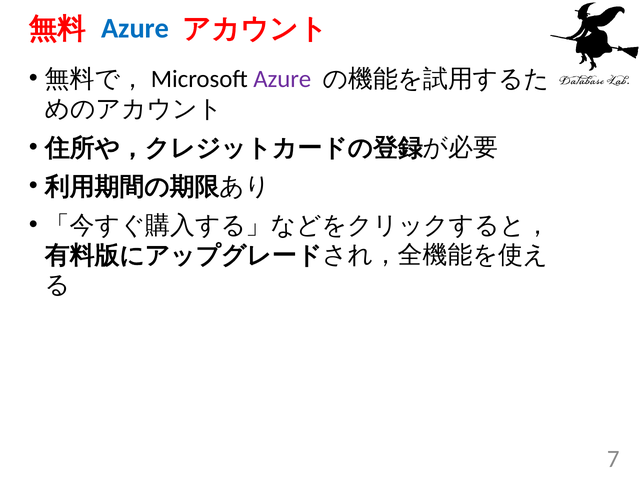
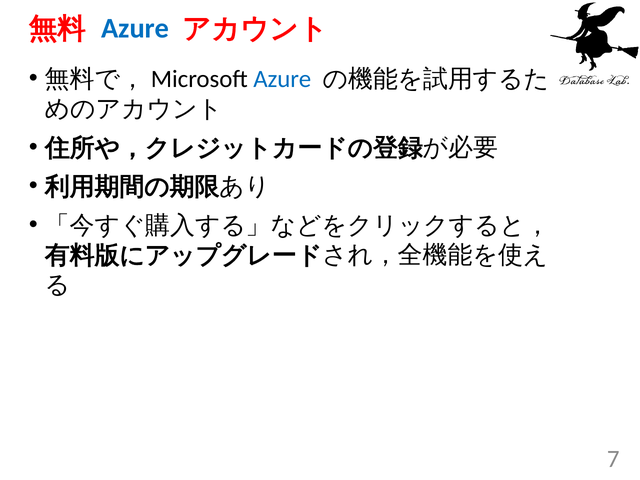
Azure at (282, 79) colour: purple -> blue
